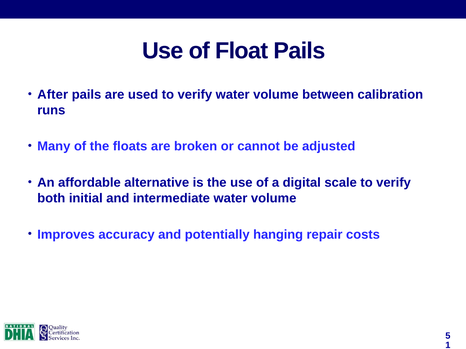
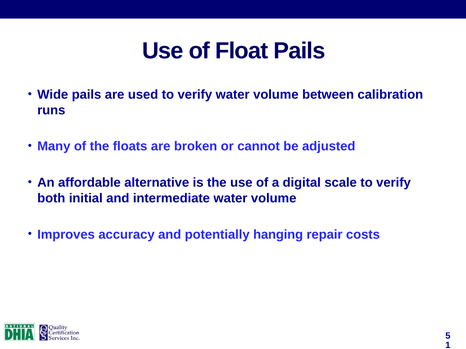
After: After -> Wide
